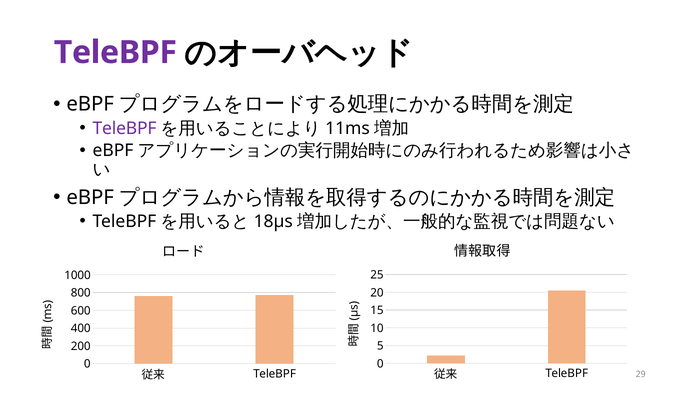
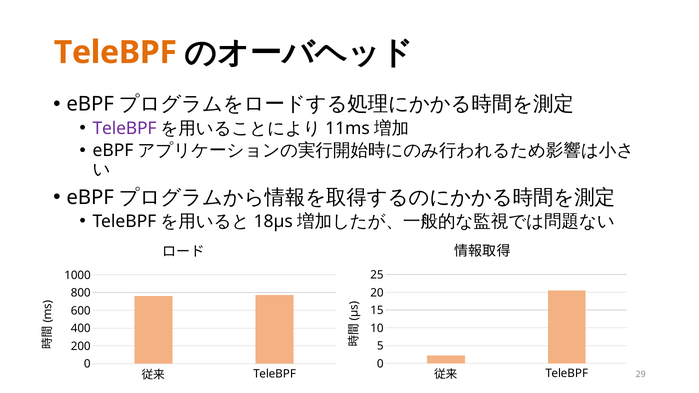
TeleBPF at (115, 52) colour: purple -> orange
